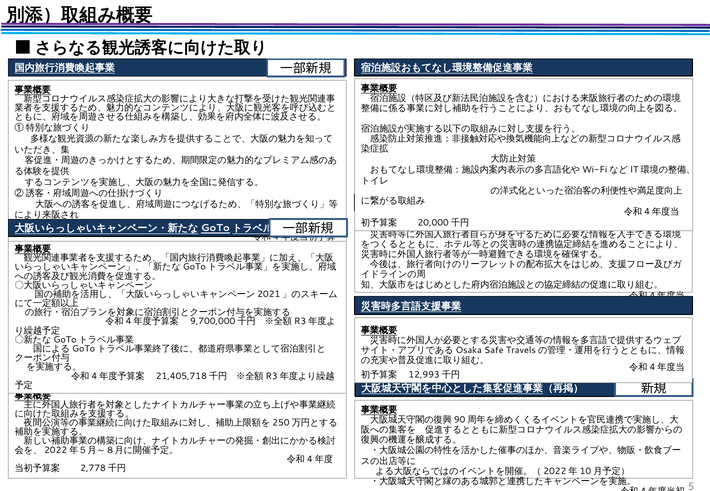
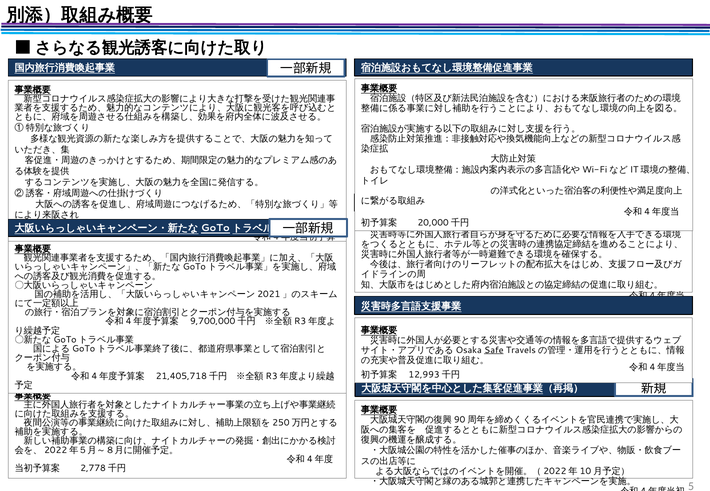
Safe underline: none -> present
